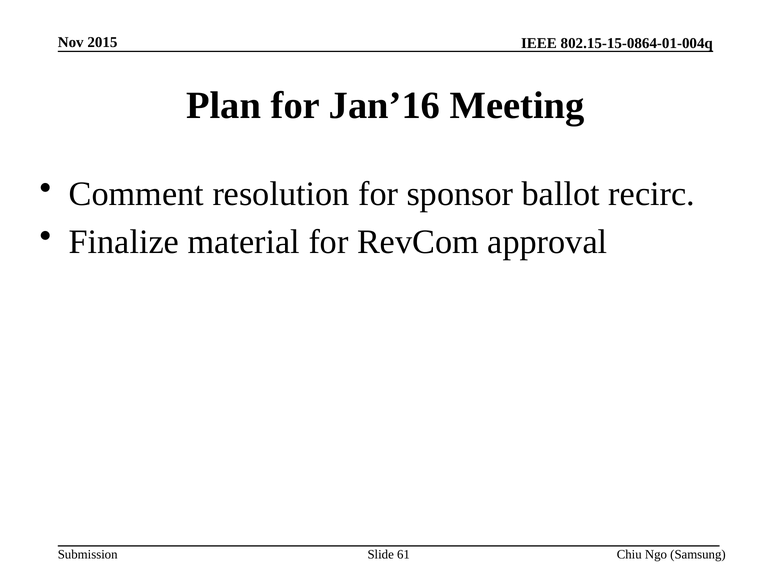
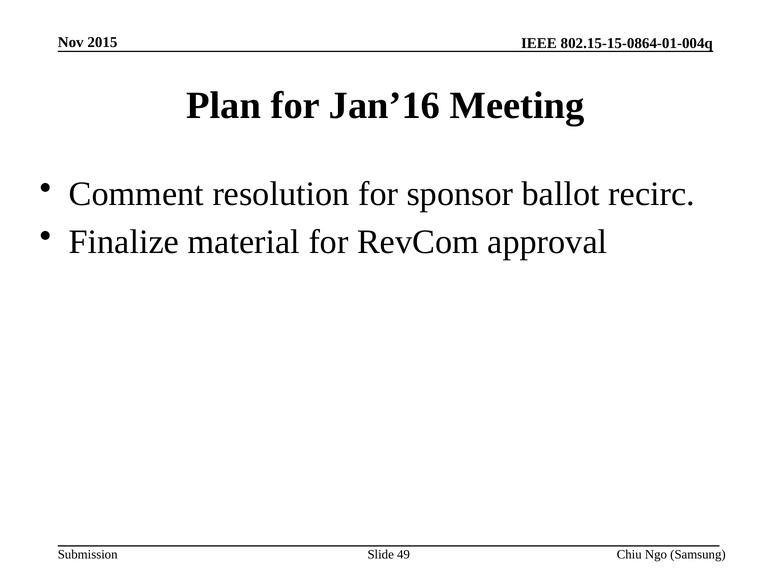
61: 61 -> 49
